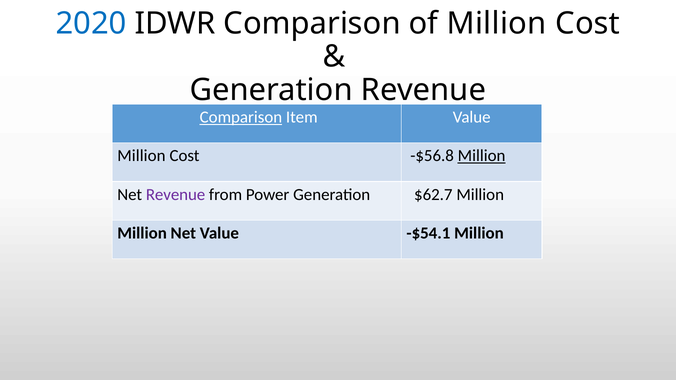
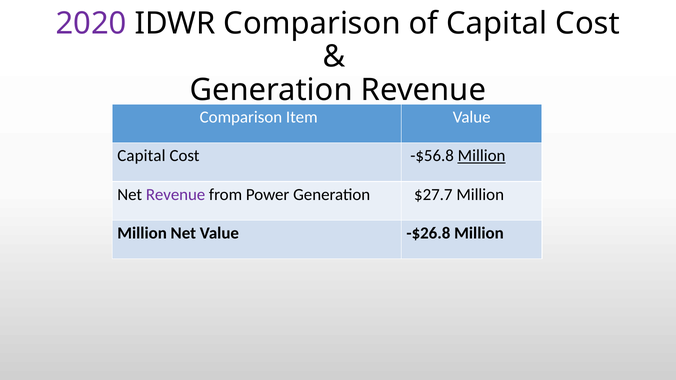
2020 colour: blue -> purple
of Million: Million -> Capital
Comparison at (241, 117) underline: present -> none
Million at (141, 156): Million -> Capital
$62.7: $62.7 -> $27.7
-$54.1: -$54.1 -> -$26.8
